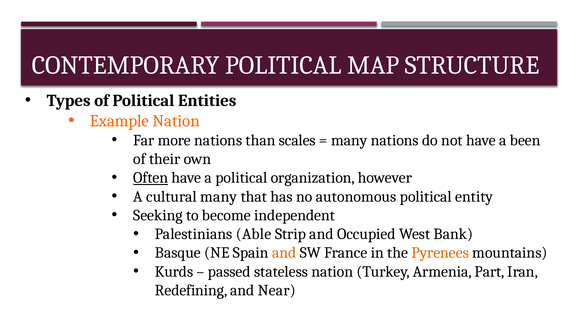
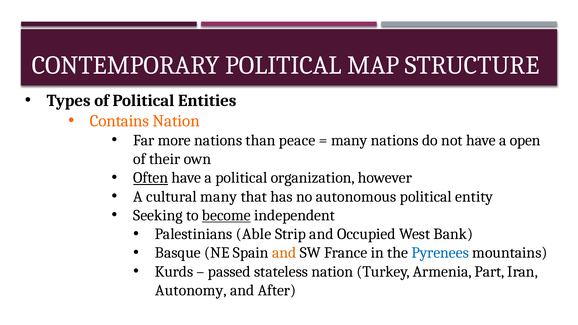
Example: Example -> Contains
scales: scales -> peace
been: been -> open
become underline: none -> present
Pyrenees colour: orange -> blue
Redefining: Redefining -> Autonomy
Near: Near -> After
